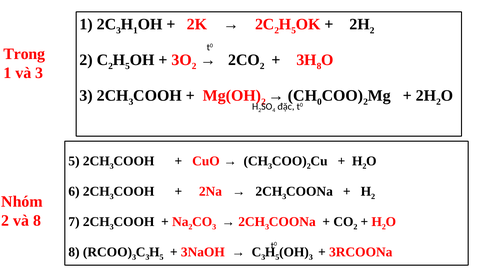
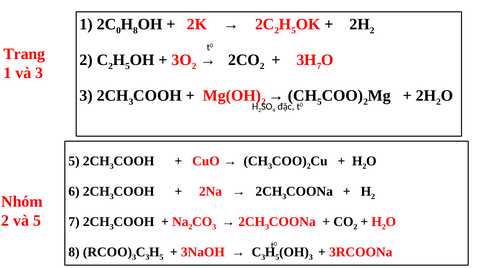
3 at (119, 30): 3 -> 0
1 at (135, 30): 1 -> 8
Trong: Trong -> Trang
8 at (319, 66): 8 -> 7
0 at (319, 102): 0 -> 5
và 8: 8 -> 5
